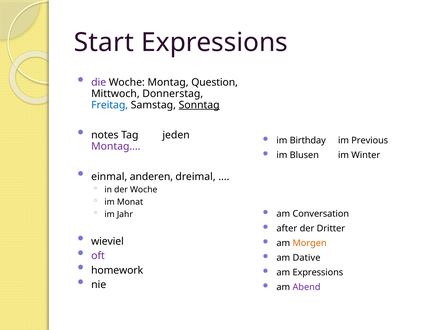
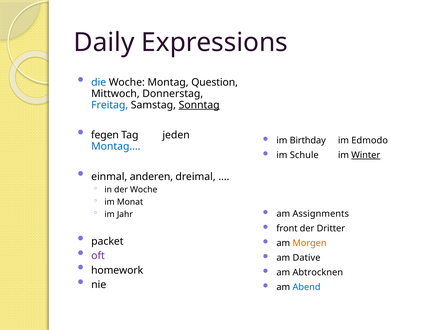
Start: Start -> Daily
die colour: purple -> blue
notes: notes -> fegen
Previous: Previous -> Edmodo
Montag… colour: purple -> blue
Blusen: Blusen -> Schule
Winter underline: none -> present
Conversation: Conversation -> Assignments
after: after -> front
wieviel: wieviel -> packet
am Expressions: Expressions -> Abtrocknen
Abend colour: purple -> blue
